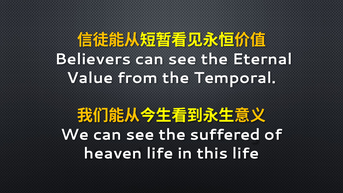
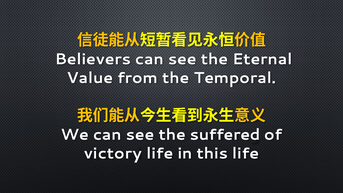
heaven: heaven -> victory
